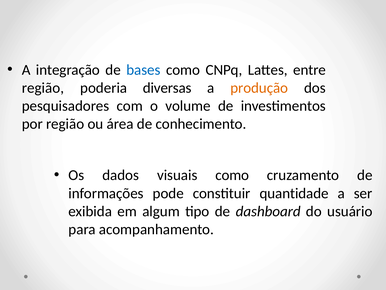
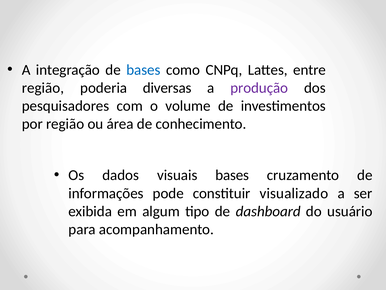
produção colour: orange -> purple
visuais como: como -> bases
quantidade: quantidade -> visualizado
